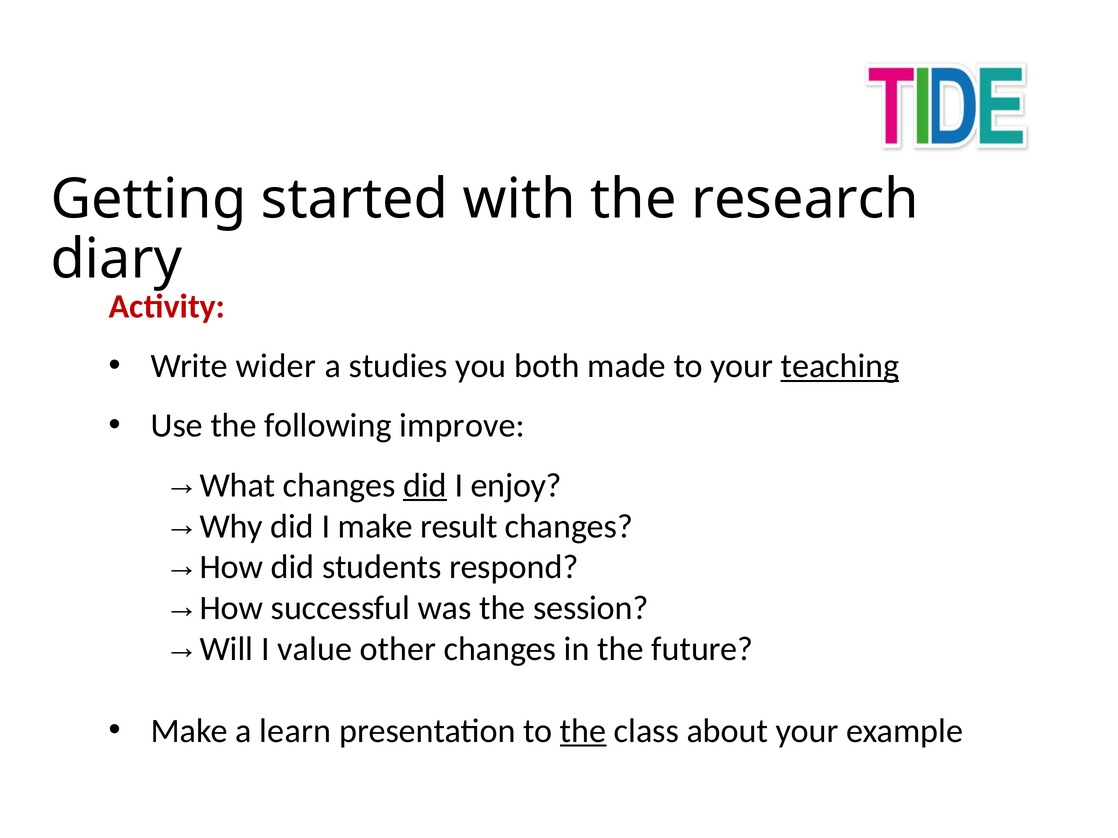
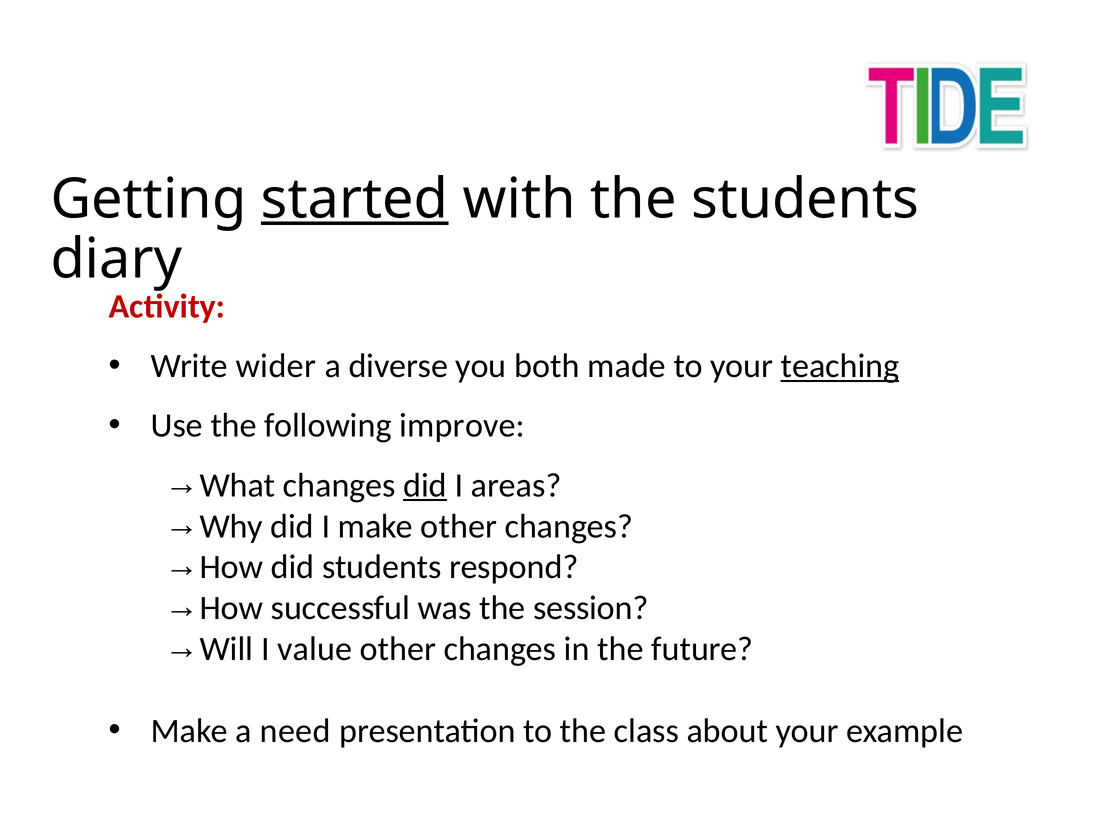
started underline: none -> present
the research: research -> students
studies: studies -> diverse
enjoy: enjoy -> areas
make result: result -> other
learn: learn -> need
the at (583, 731) underline: present -> none
